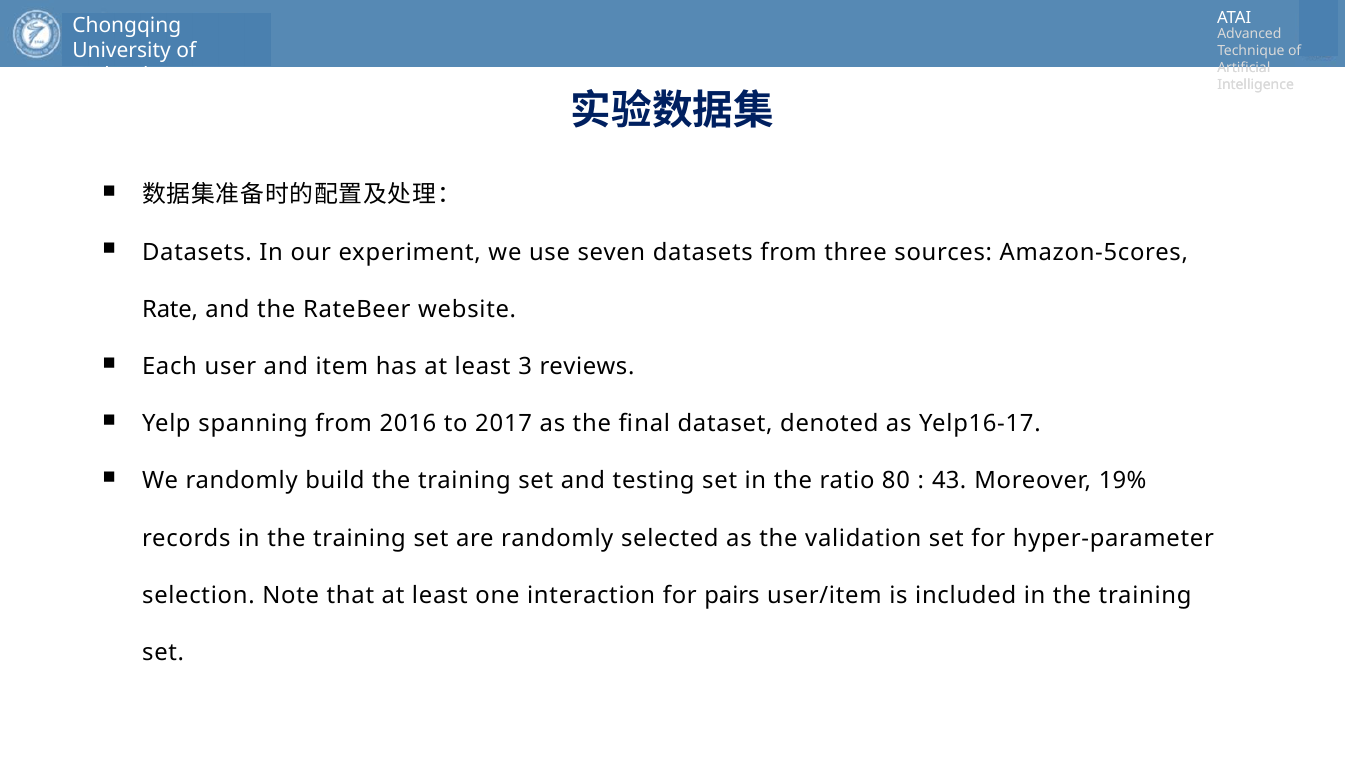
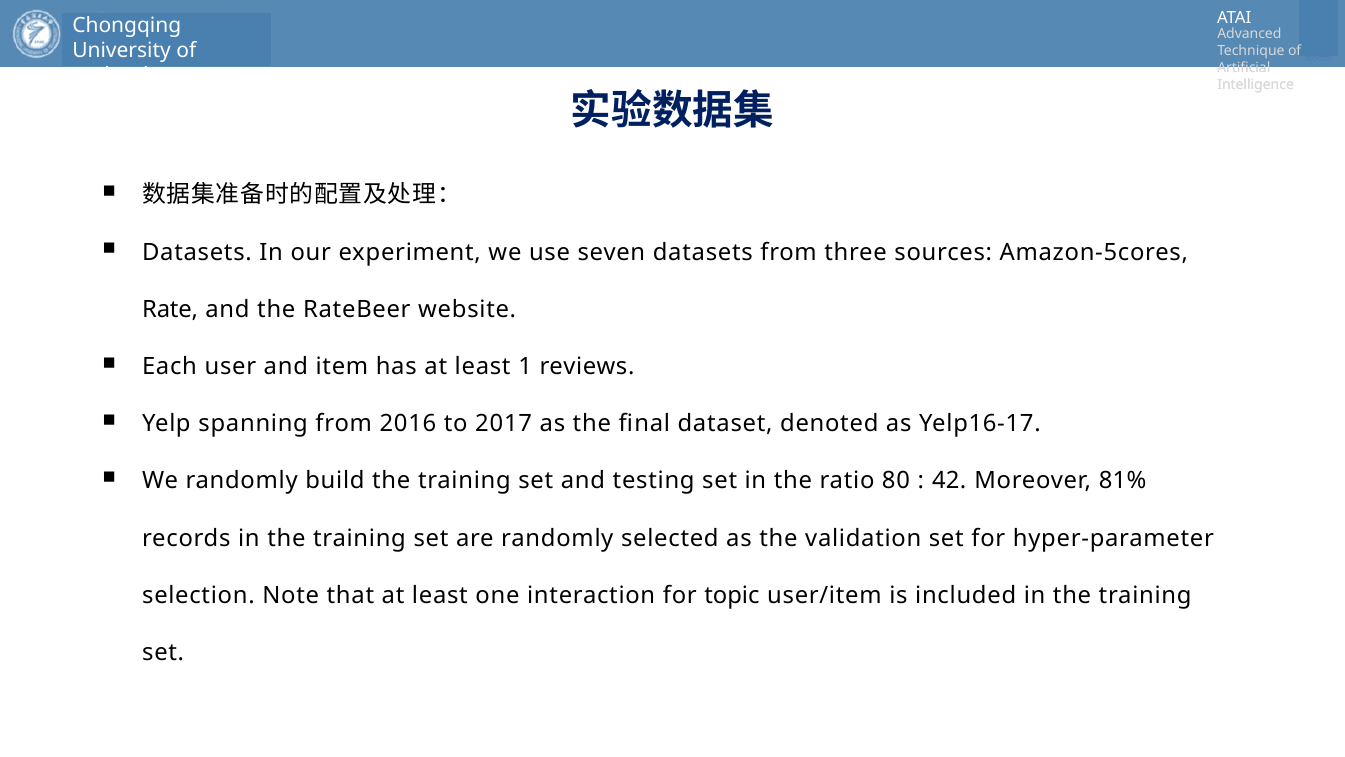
3: 3 -> 1
43: 43 -> 42
19%: 19% -> 81%
pairs: pairs -> topic
